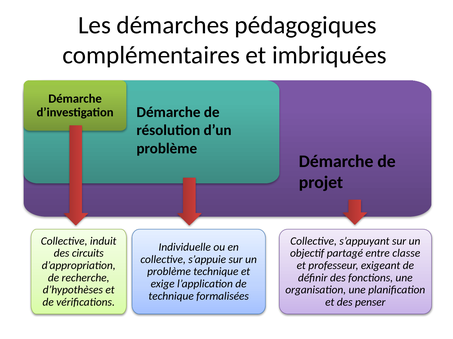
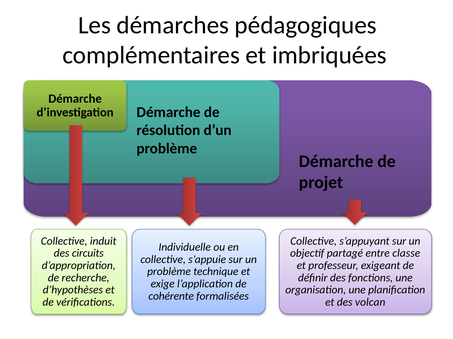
technique at (171, 297): technique -> cohérente
penser: penser -> volcan
